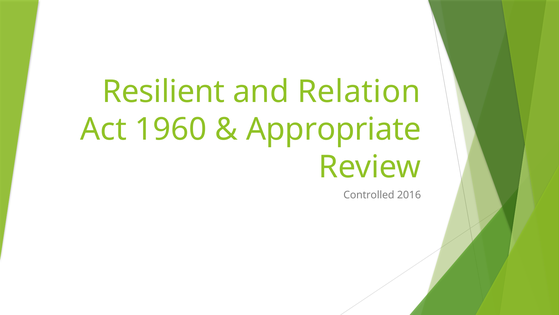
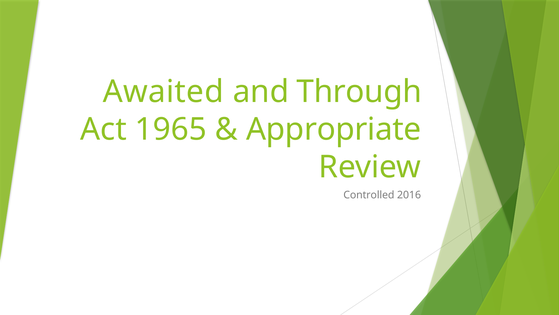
Resilient: Resilient -> Awaited
Relation: Relation -> Through
1960: 1960 -> 1965
